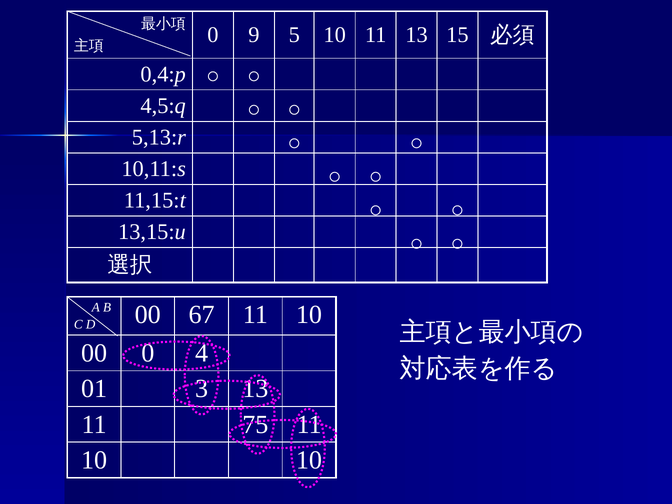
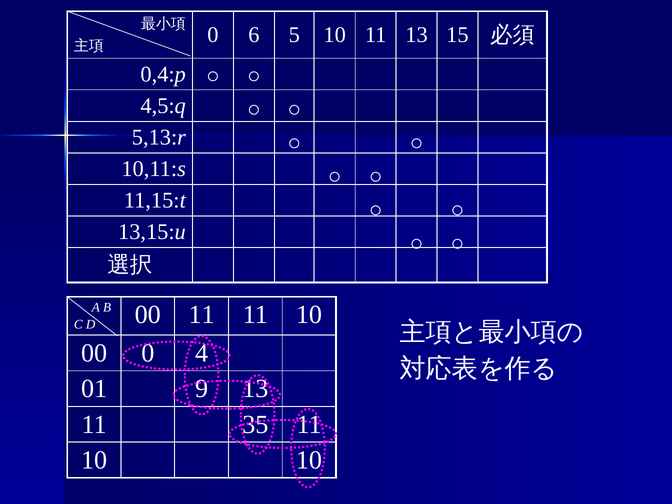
9: 9 -> 6
00 67: 67 -> 11
3: 3 -> 9
75: 75 -> 35
